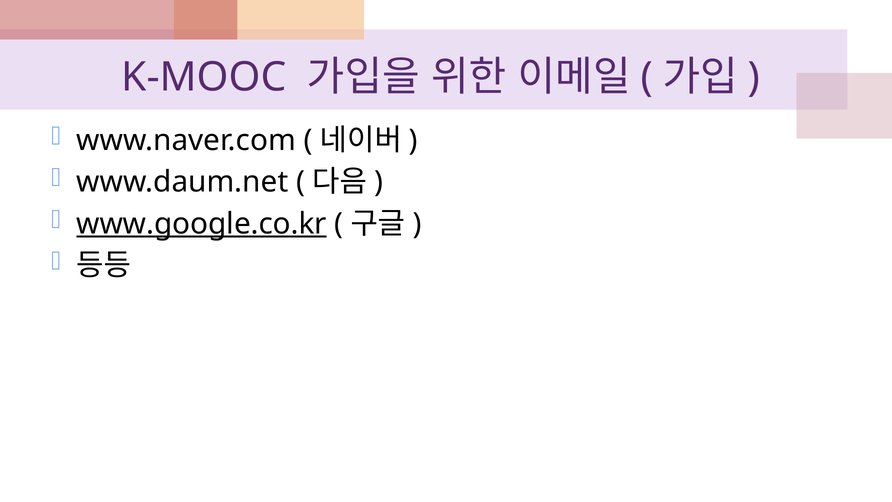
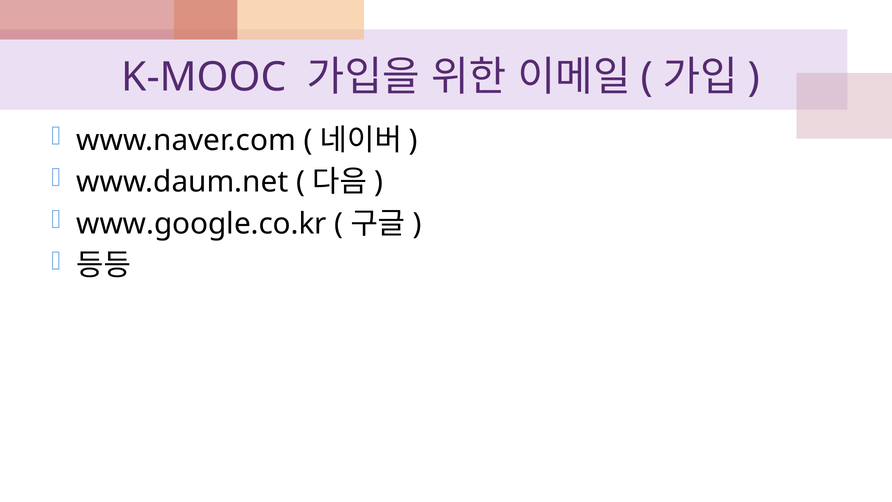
www.google.co.kr underline: present -> none
